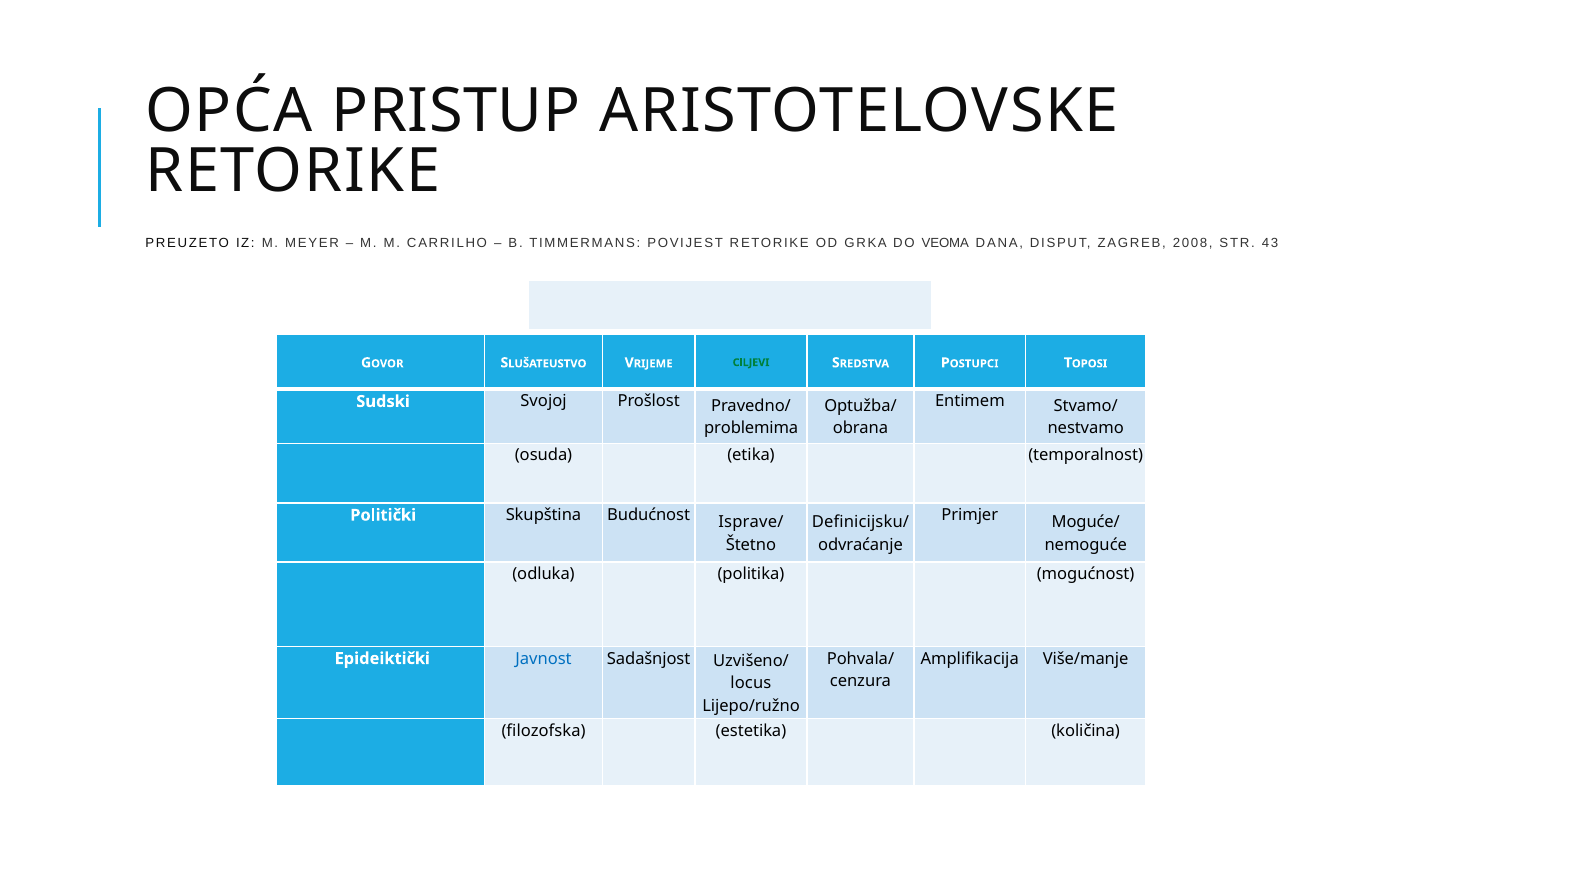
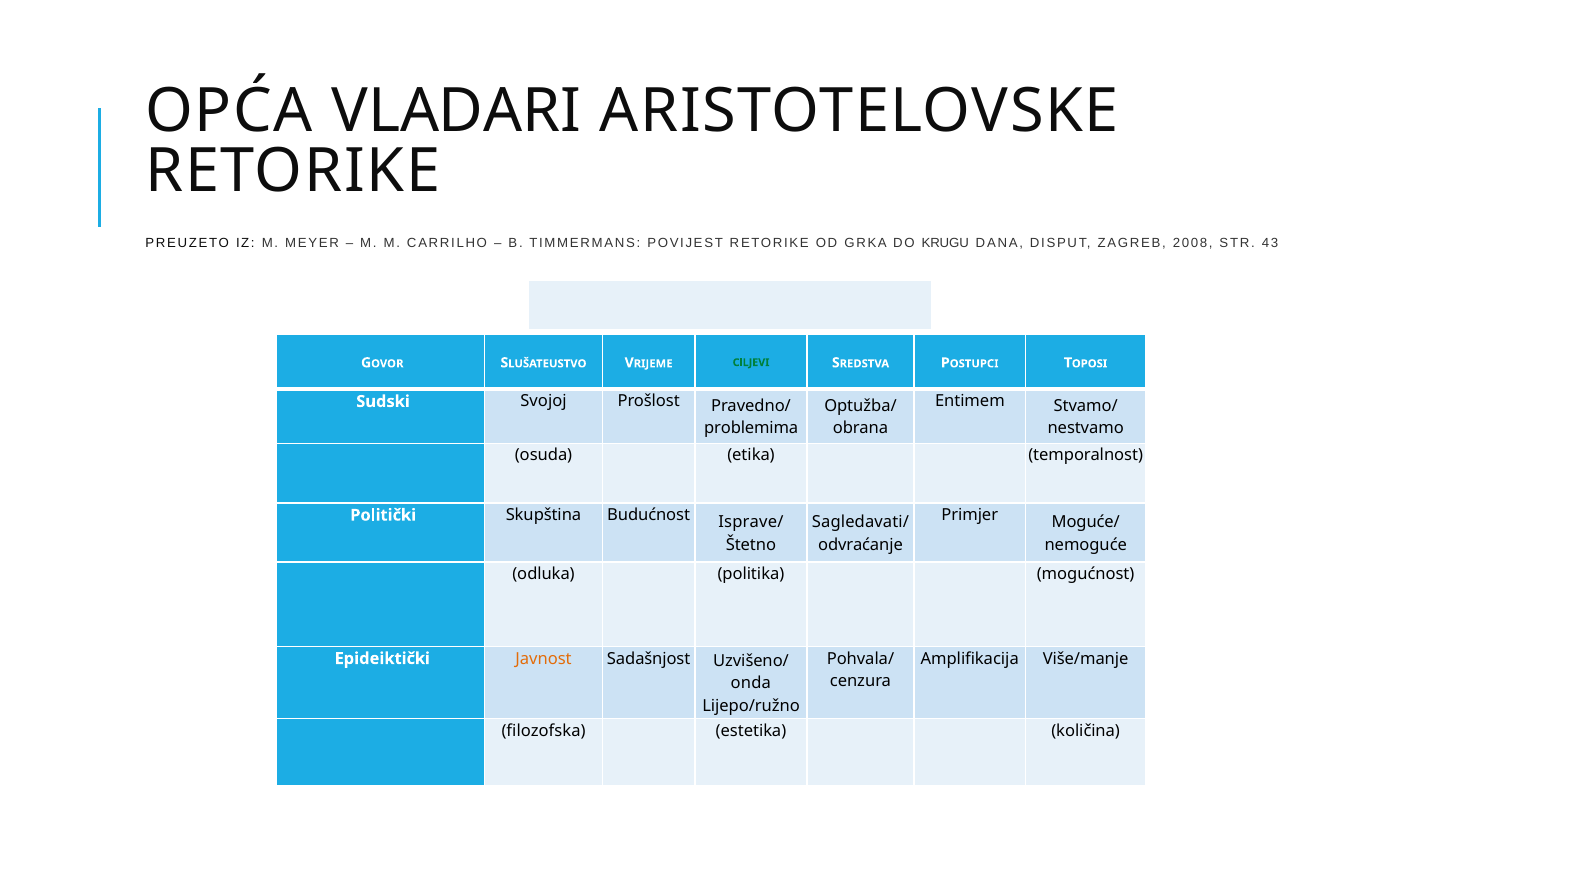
PRISTUP: PRISTUP -> VLADARI
VEOMA: VEOMA -> KRUGU
Definicijsku/: Definicijsku/ -> Sagledavati/
Javnost colour: blue -> orange
locus: locus -> onda
